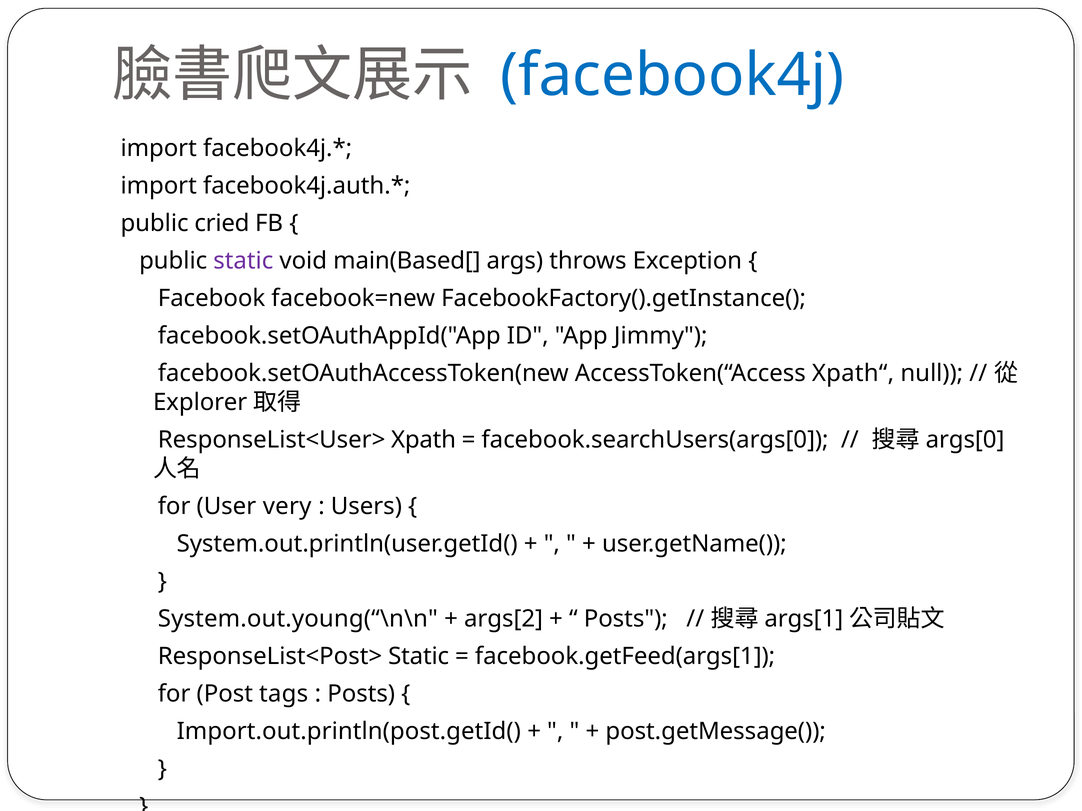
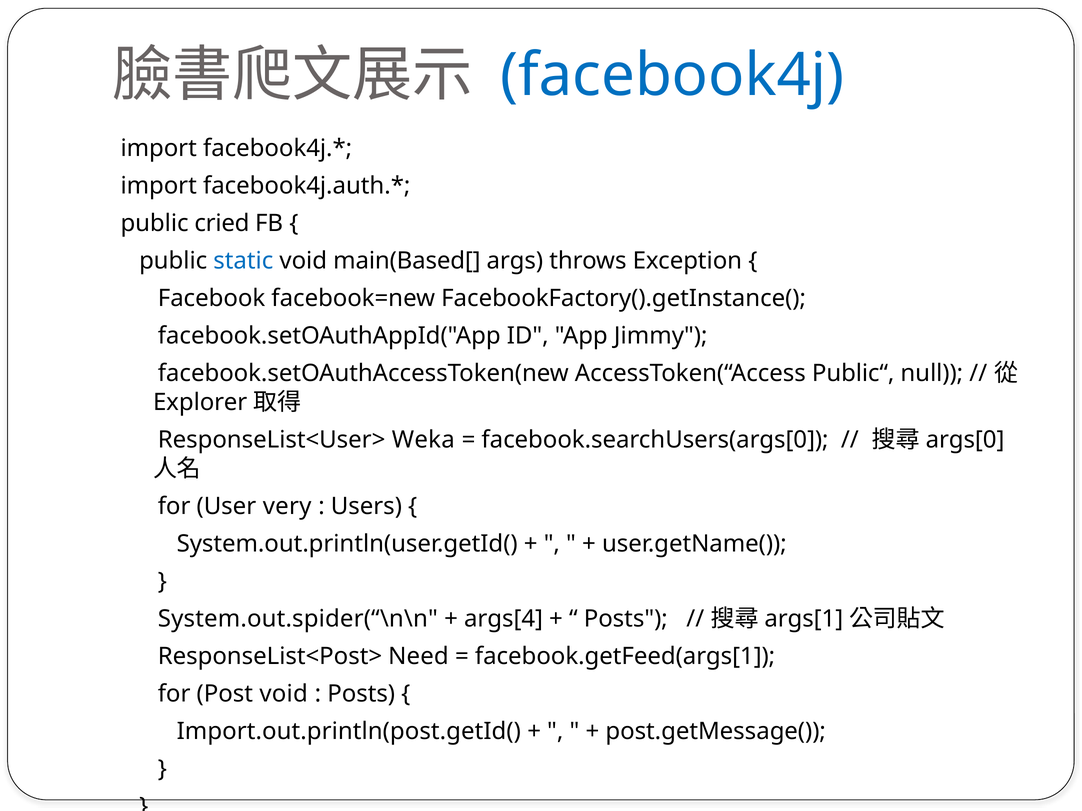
static at (243, 261) colour: purple -> blue
Xpath“: Xpath“ -> Public“
Xpath: Xpath -> Weka
System.out.young(“\n\n: System.out.young(“\n\n -> System.out.spider(“\n\n
args[2: args[2 -> args[4
ResponseList<Post> Static: Static -> Need
Post tags: tags -> void
